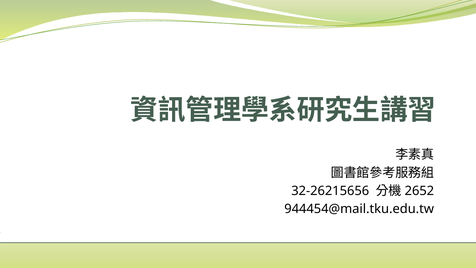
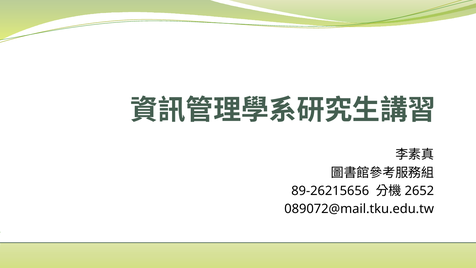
32-26215656: 32-26215656 -> 89-26215656
944454@mail.tku.edu.tw: 944454@mail.tku.edu.tw -> 089072@mail.tku.edu.tw
